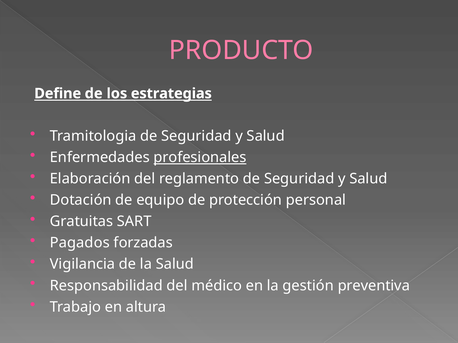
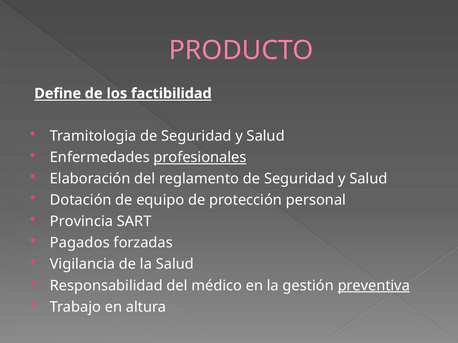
estrategias: estrategias -> factibilidad
Gratuitas: Gratuitas -> Provincia
preventiva underline: none -> present
